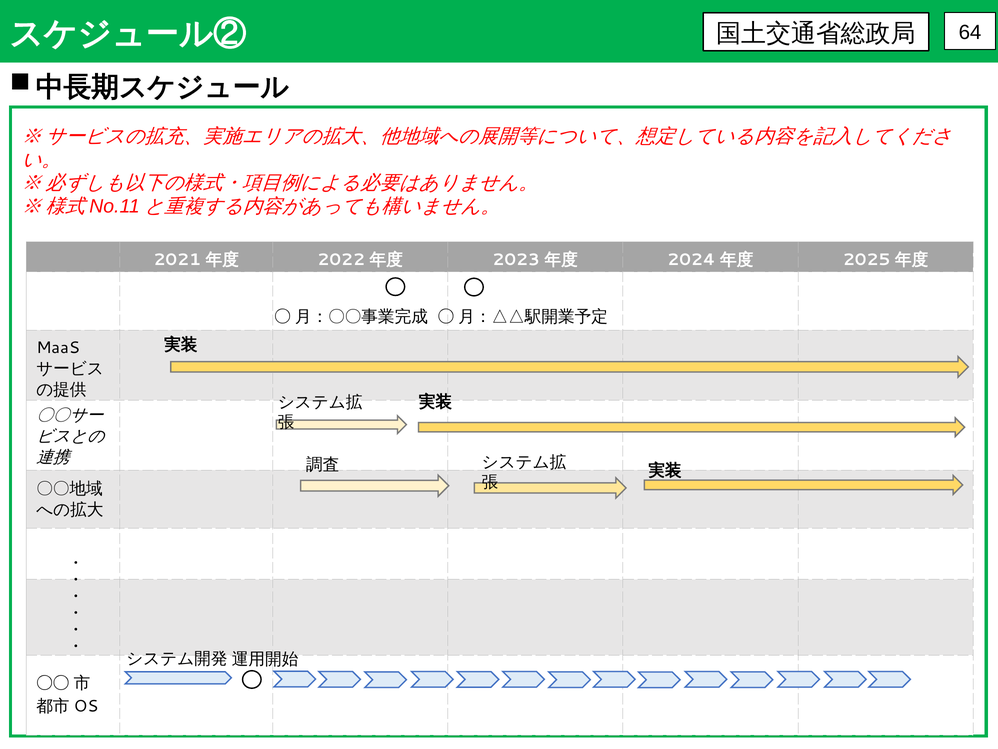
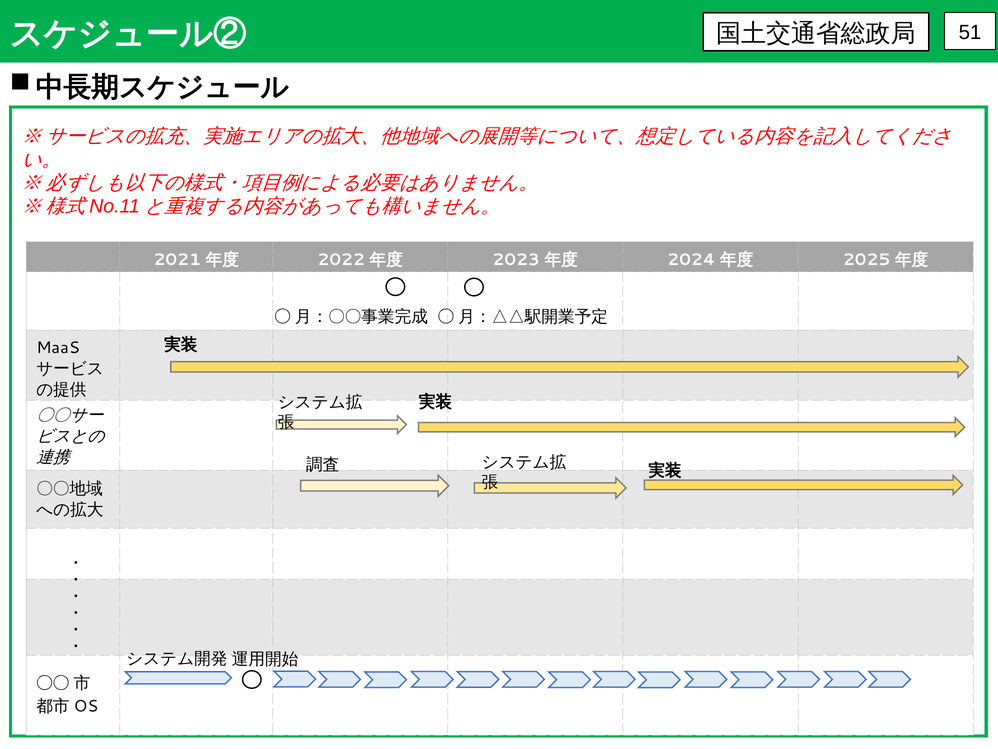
64: 64 -> 51
